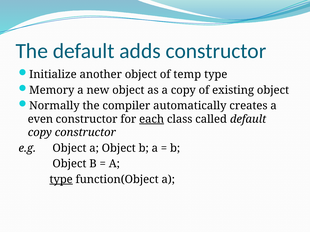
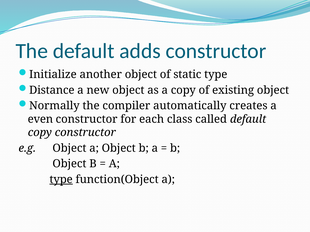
temp: temp -> static
Memory: Memory -> Distance
each underline: present -> none
